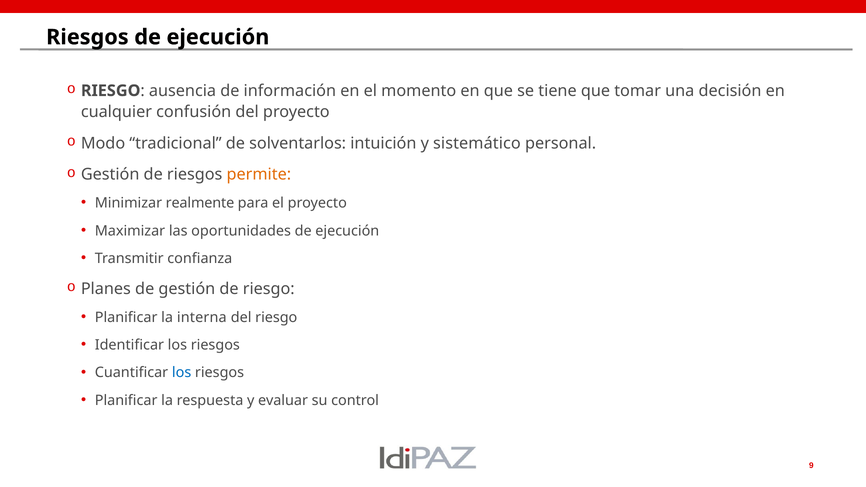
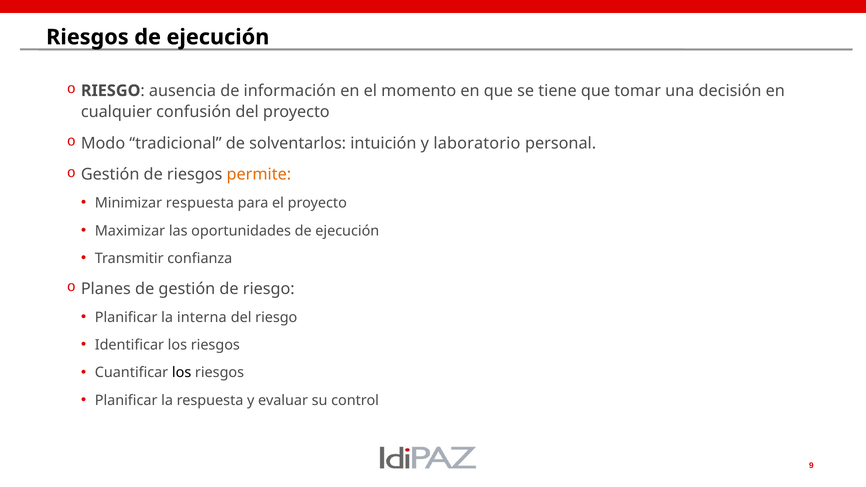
sistemático: sistemático -> laboratorio
Minimizar realmente: realmente -> respuesta
los at (182, 373) colour: blue -> black
